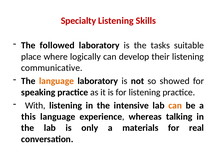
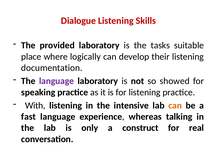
Specialty: Specialty -> Dialogue
followed: followed -> provided
communicative: communicative -> documentation
language at (57, 81) colour: orange -> purple
this: this -> fast
materials: materials -> construct
